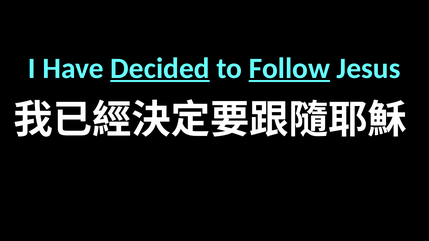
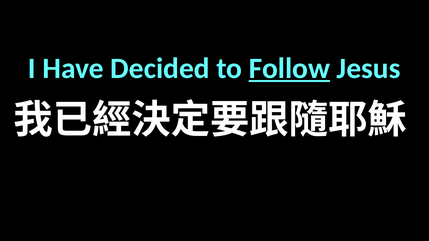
Decided underline: present -> none
